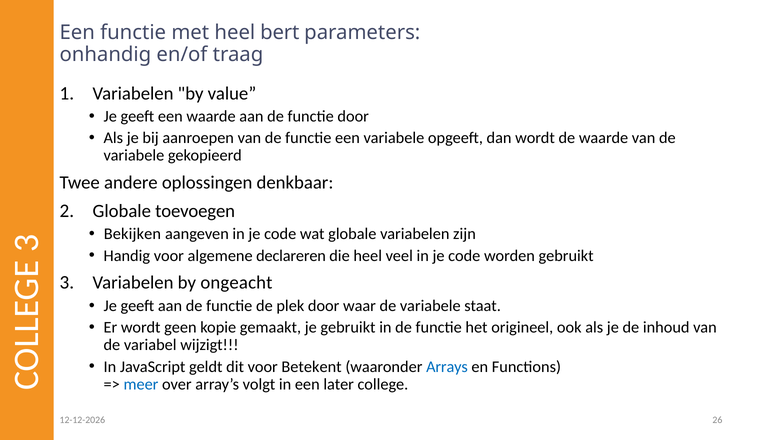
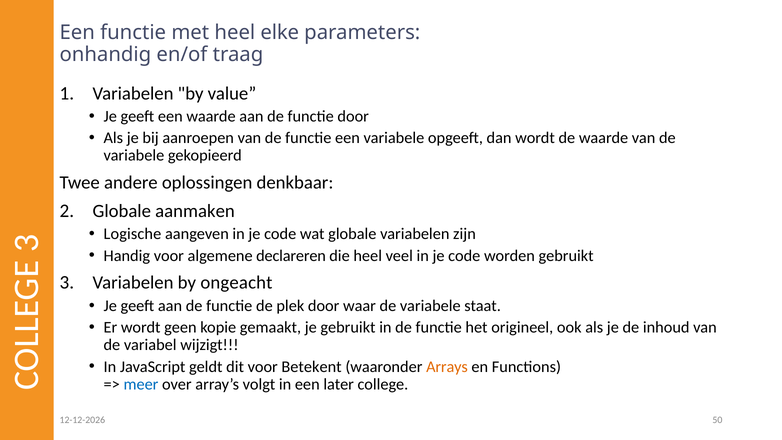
bert: bert -> elke
toevoegen: toevoegen -> aanmaken
Bekijken: Bekijken -> Logische
Arrays colour: blue -> orange
26: 26 -> 50
